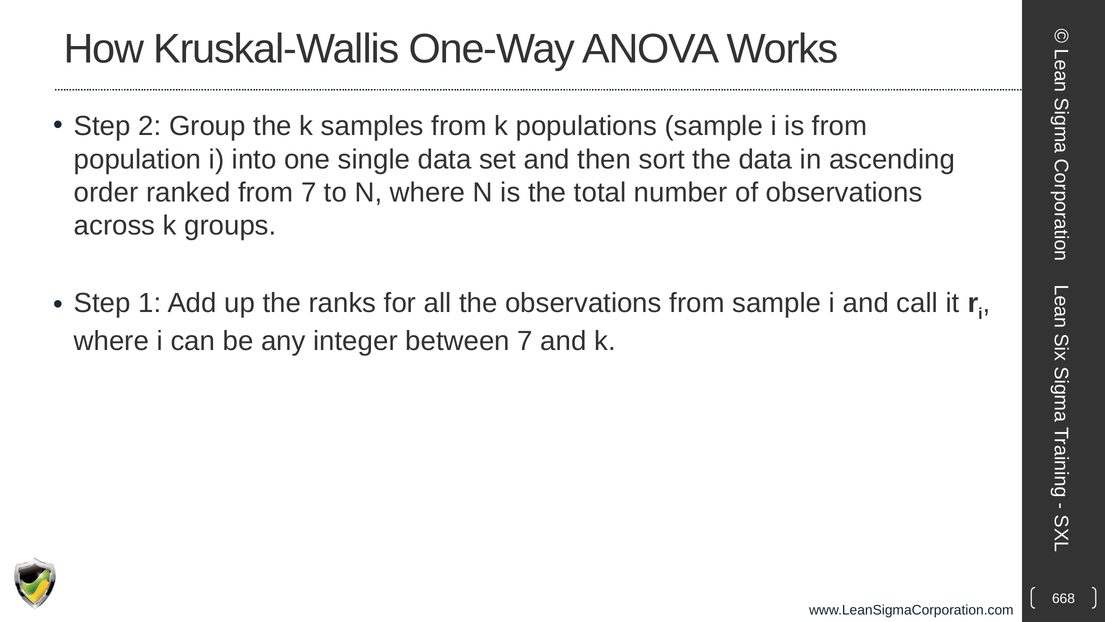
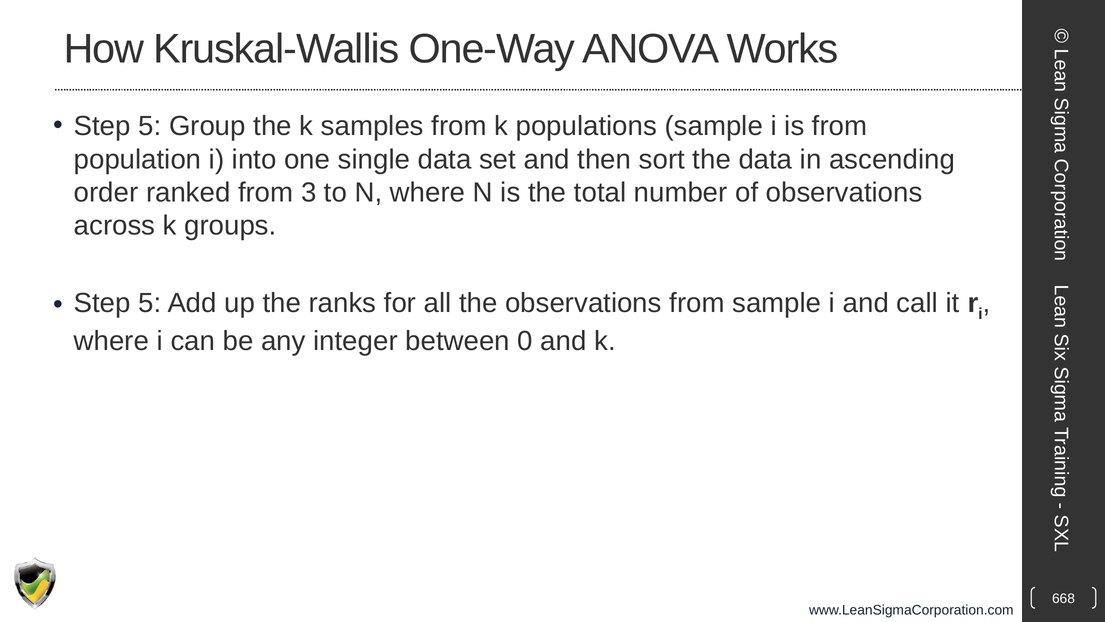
2 at (150, 126): 2 -> 5
from 7: 7 -> 3
1 at (150, 303): 1 -> 5
between 7: 7 -> 0
